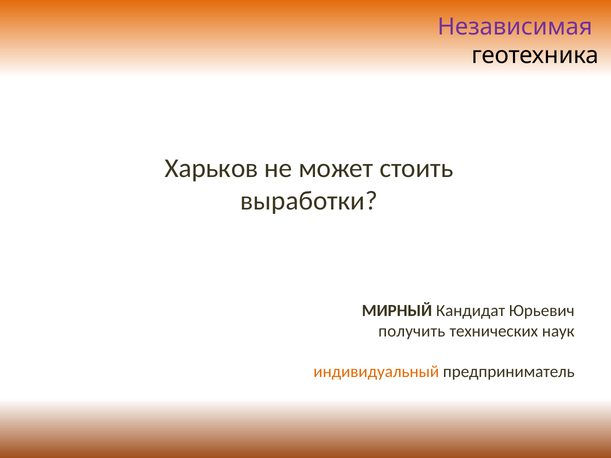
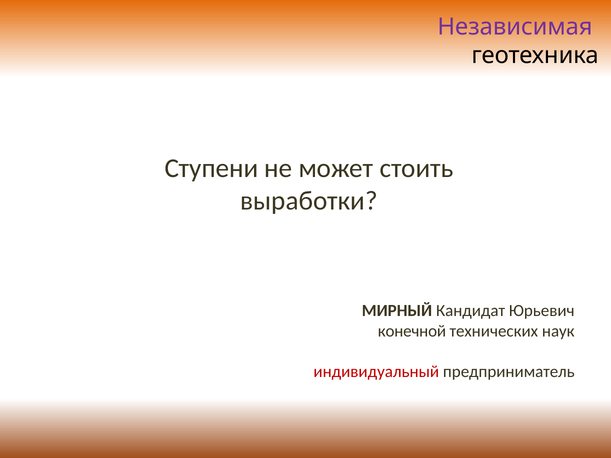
Харьков: Харьков -> Ступени
получить: получить -> конечной
индивидуальный colour: orange -> red
